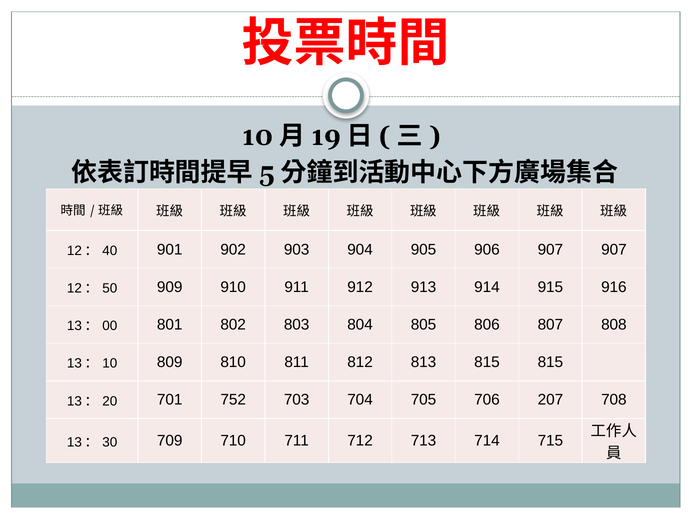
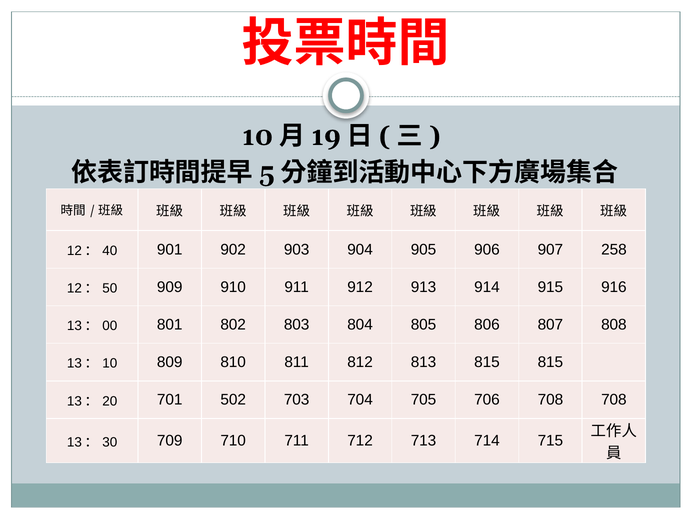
907 907: 907 -> 258
752: 752 -> 502
706 207: 207 -> 708
